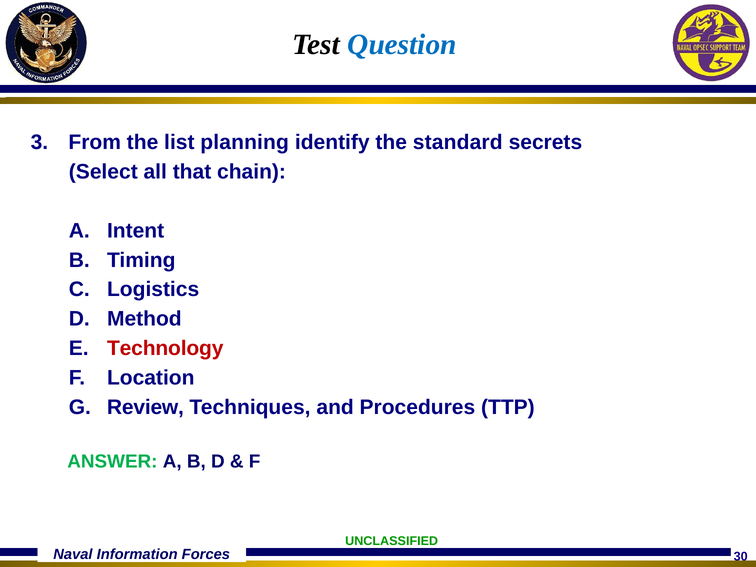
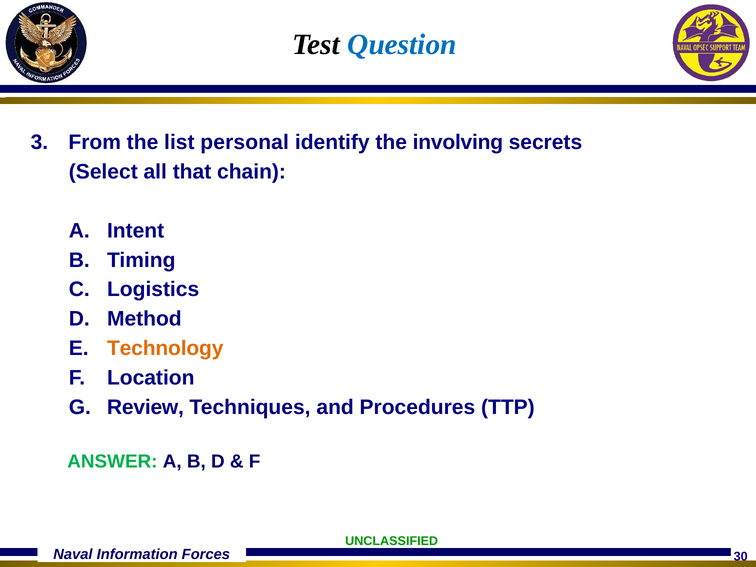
planning: planning -> personal
standard: standard -> involving
Technology colour: red -> orange
